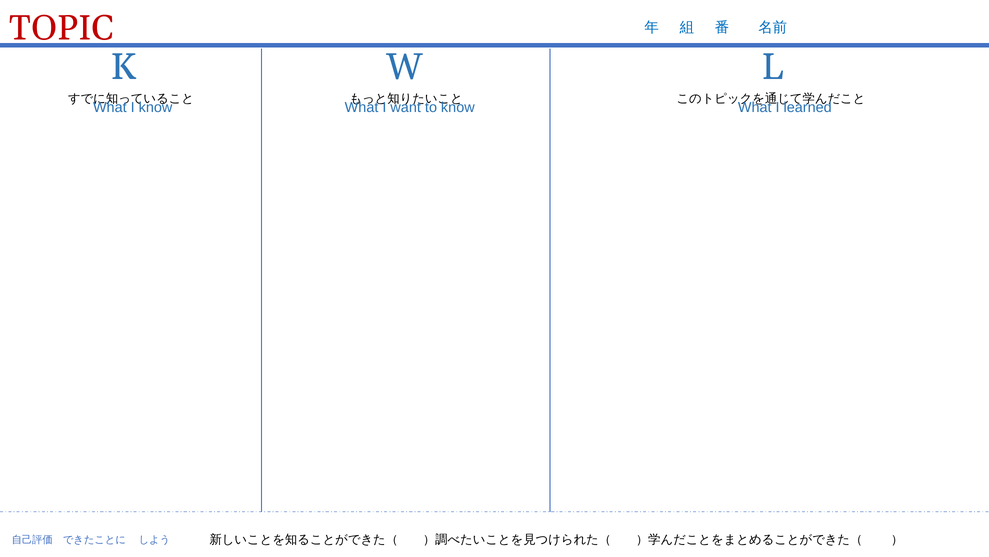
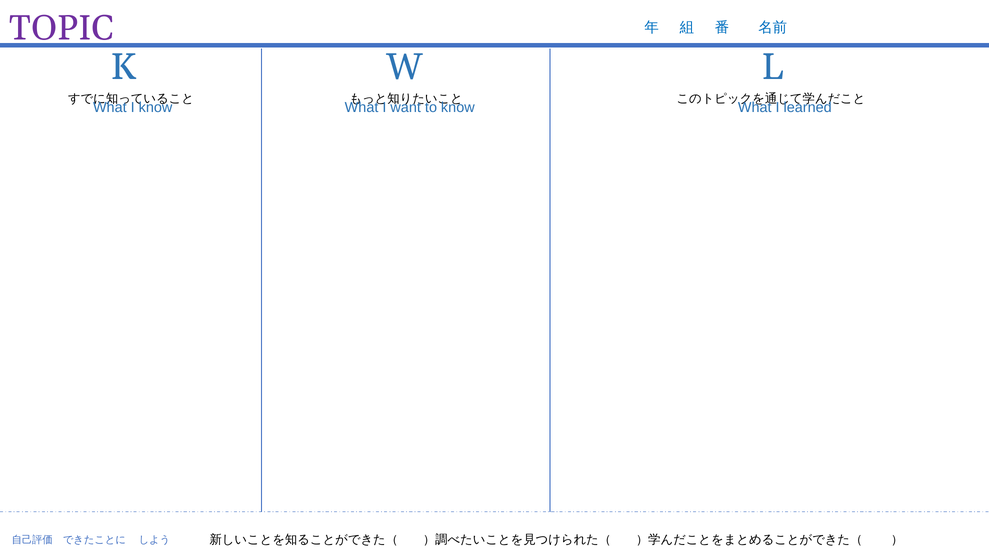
TOPIC colour: red -> purple
